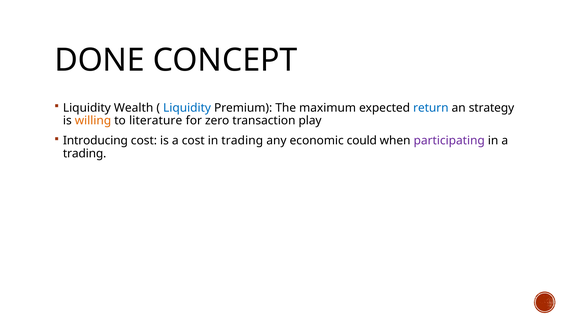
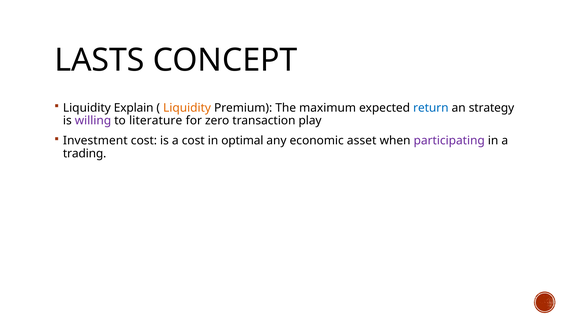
DONE: DONE -> LASTS
Wealth: Wealth -> Explain
Liquidity at (187, 108) colour: blue -> orange
willing colour: orange -> purple
Introducing: Introducing -> Investment
in trading: trading -> optimal
could: could -> asset
